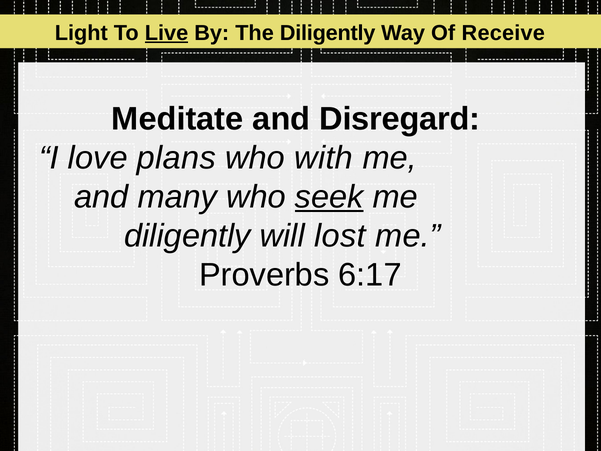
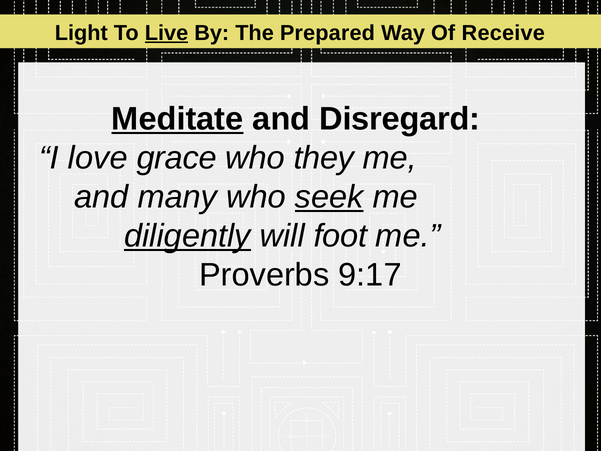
The Diligently: Diligently -> Prepared
Meditate underline: none -> present
plans: plans -> grace
with: with -> they
diligently at (187, 236) underline: none -> present
lost: lost -> foot
6:17: 6:17 -> 9:17
